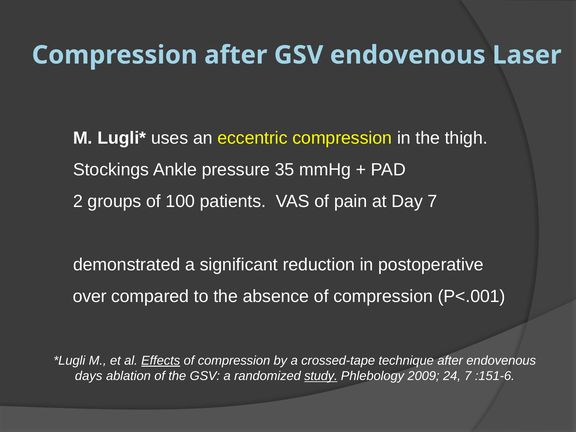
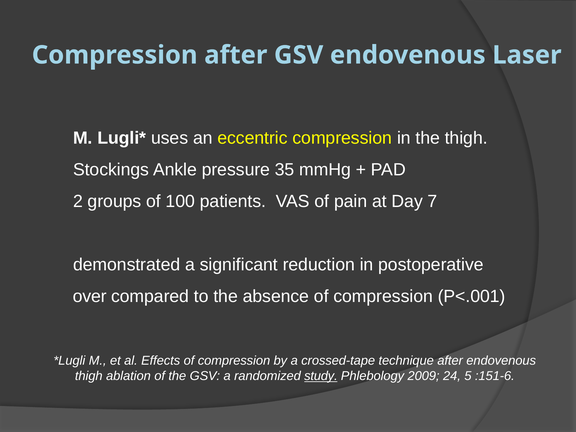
Effects underline: present -> none
days at (89, 376): days -> thigh
24 7: 7 -> 5
